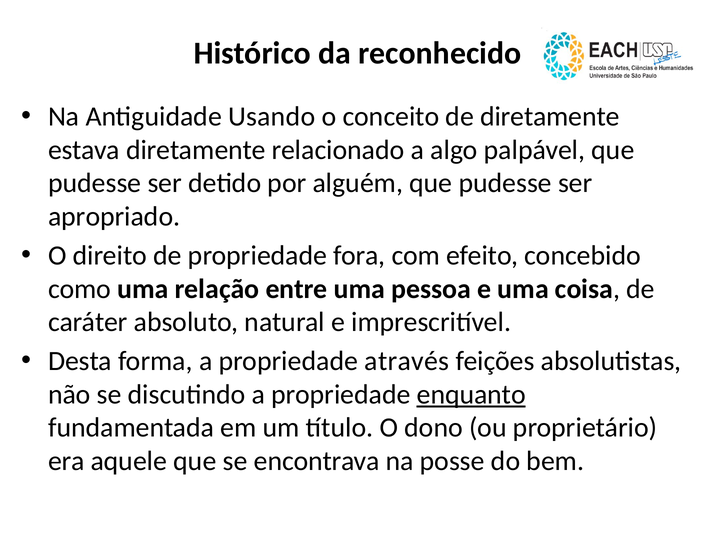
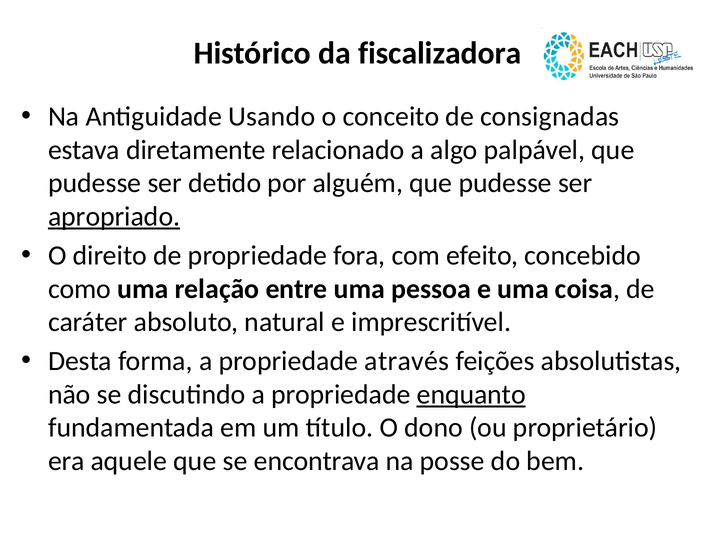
reconhecido: reconhecido -> fiscalizadora
de diretamente: diretamente -> consignadas
apropriado underline: none -> present
